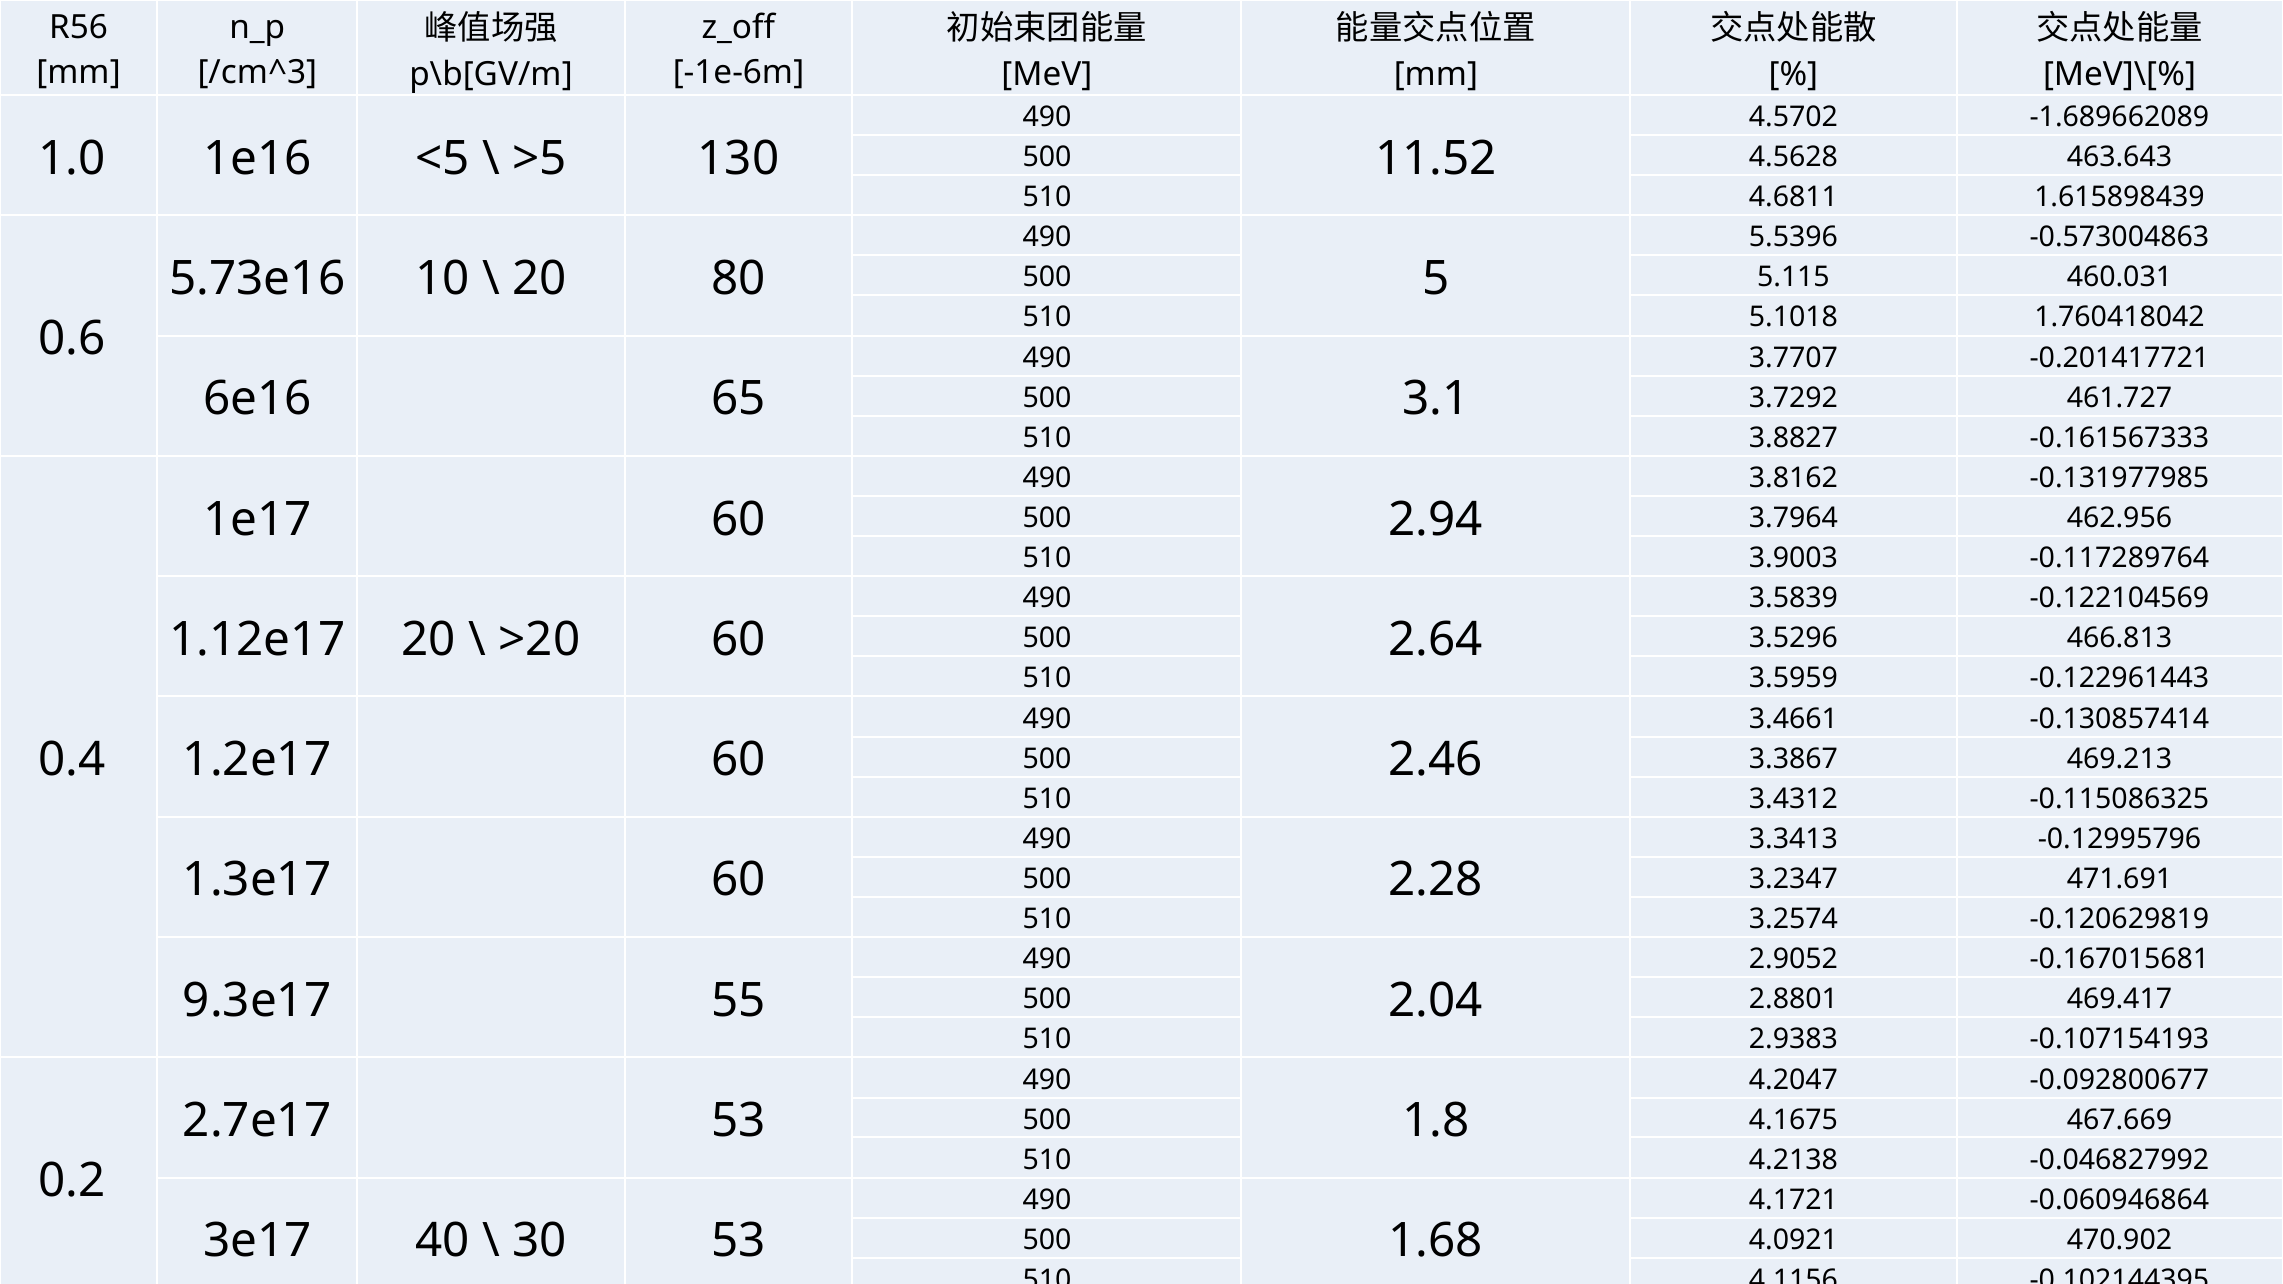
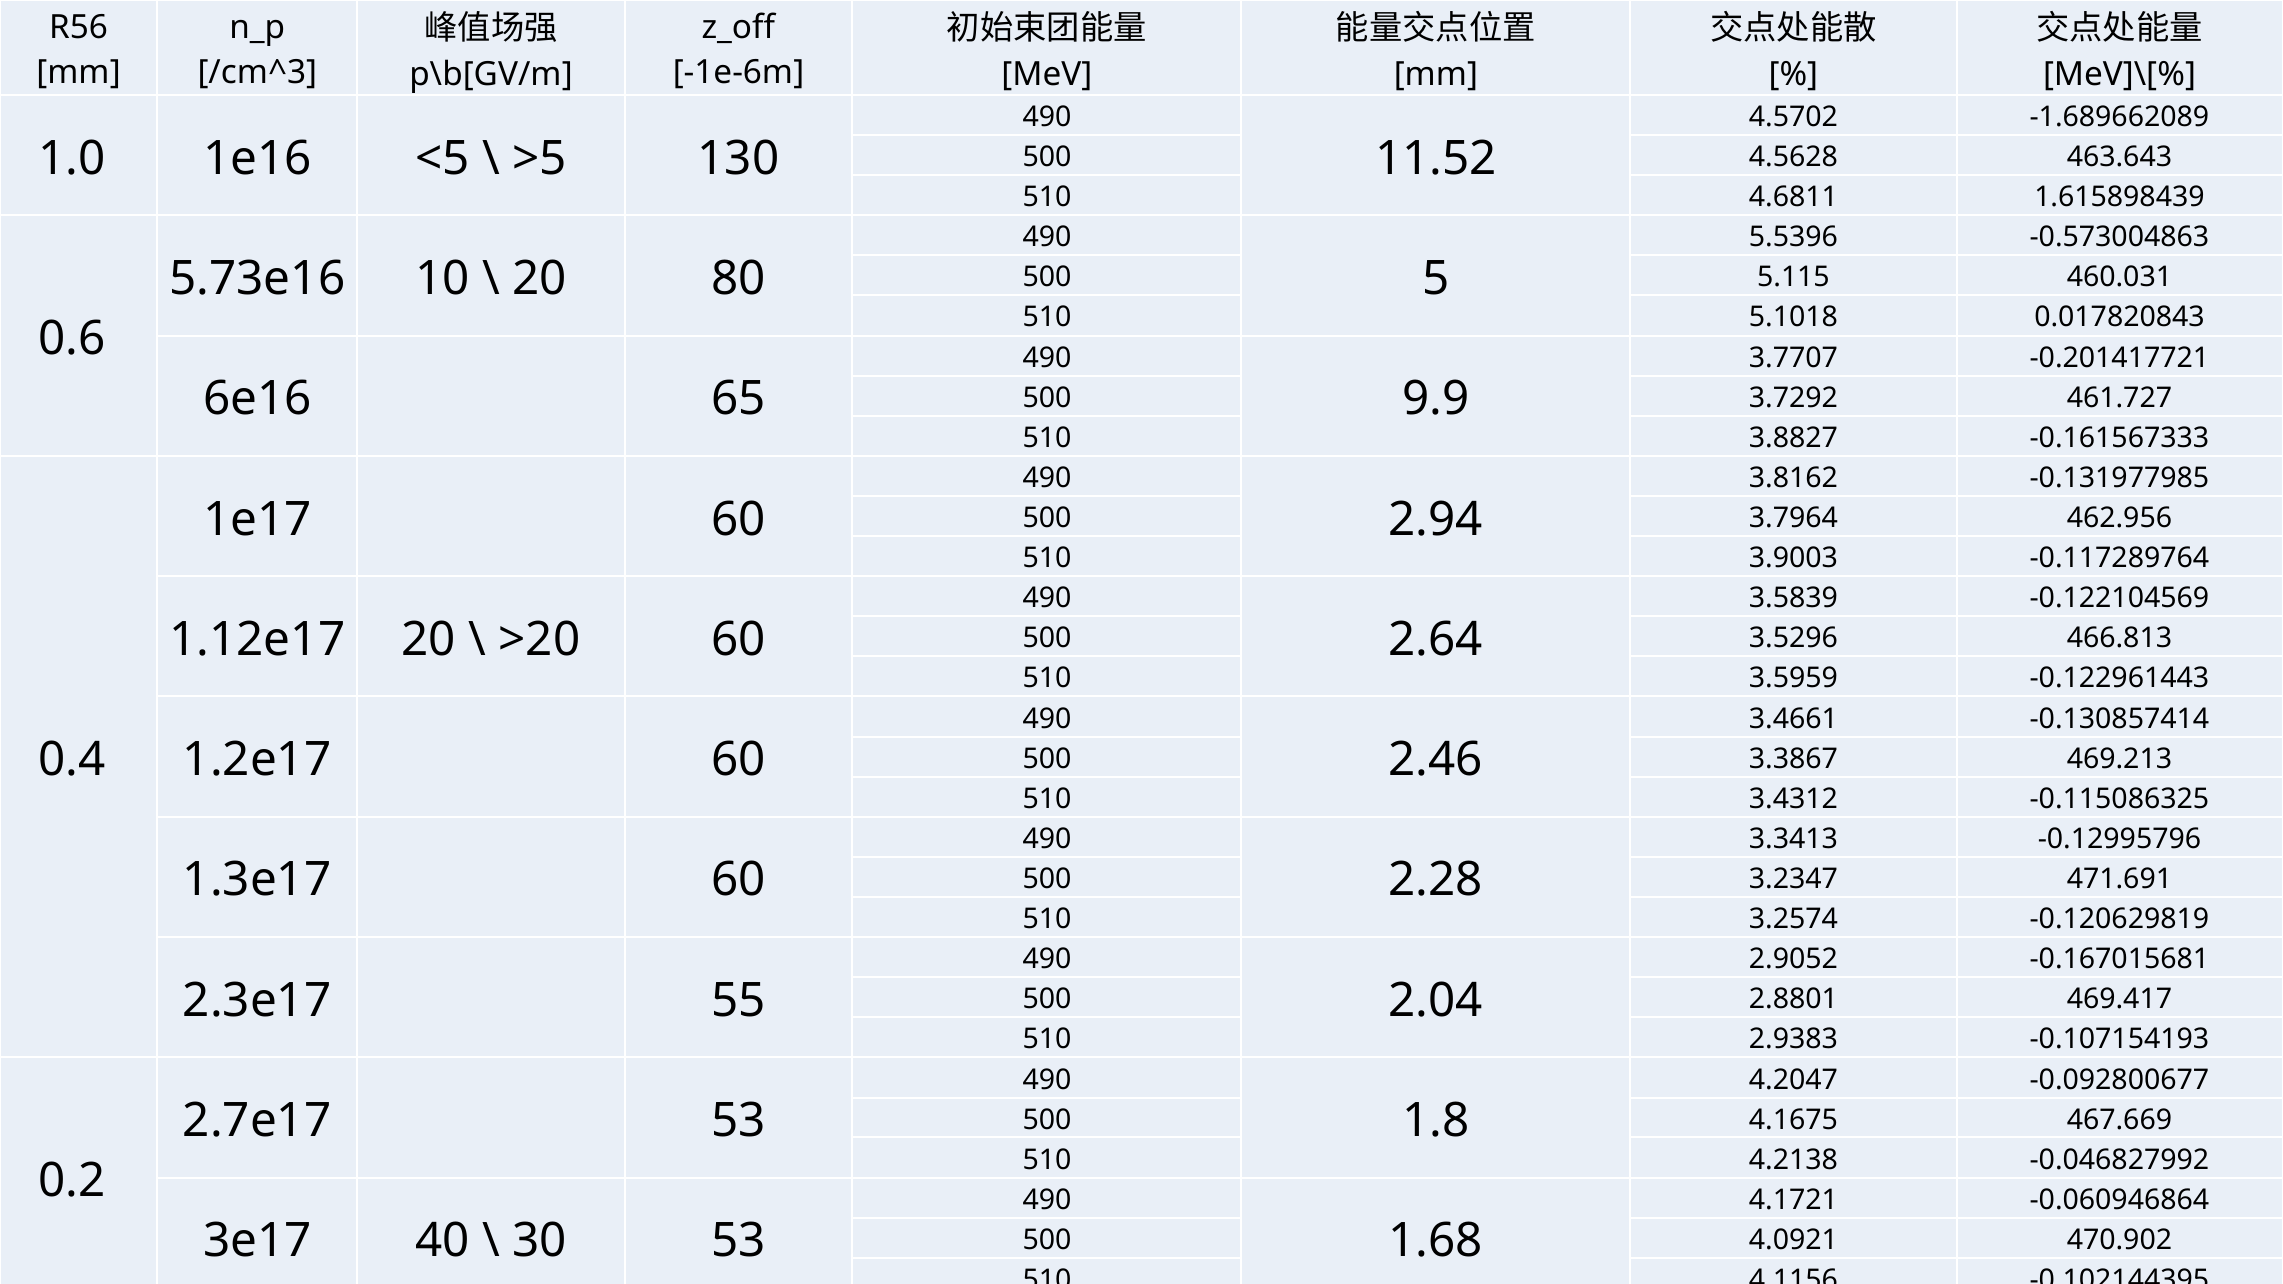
1.760418042: 1.760418042 -> 0.017820843
3.1: 3.1 -> 9.9
9.3e17: 9.3e17 -> 2.3e17
